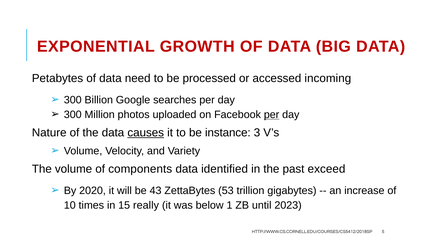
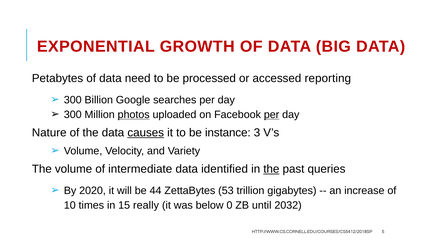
incoming: incoming -> reporting
photos underline: none -> present
components: components -> intermediate
the at (271, 169) underline: none -> present
exceed: exceed -> queries
43: 43 -> 44
1: 1 -> 0
2023: 2023 -> 2032
